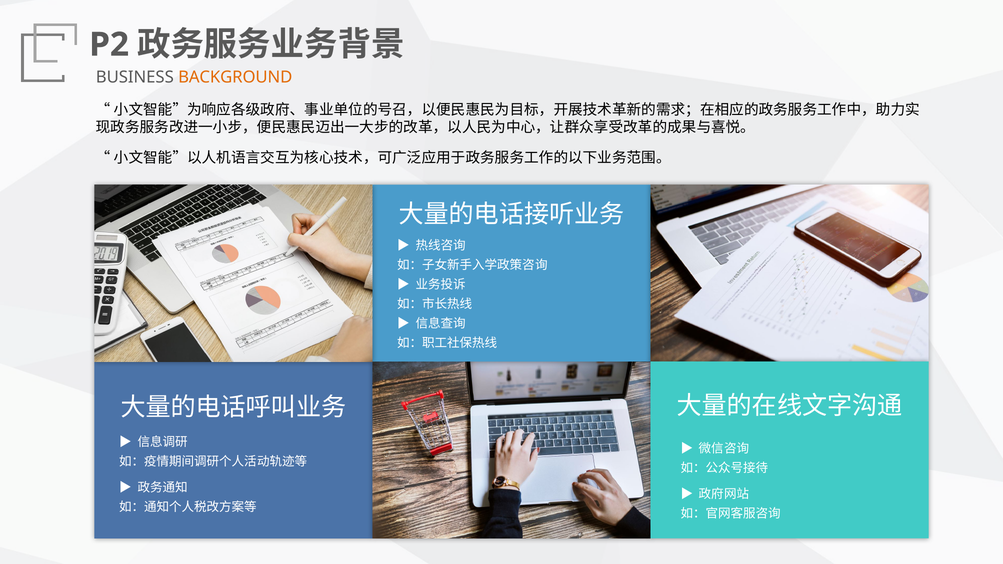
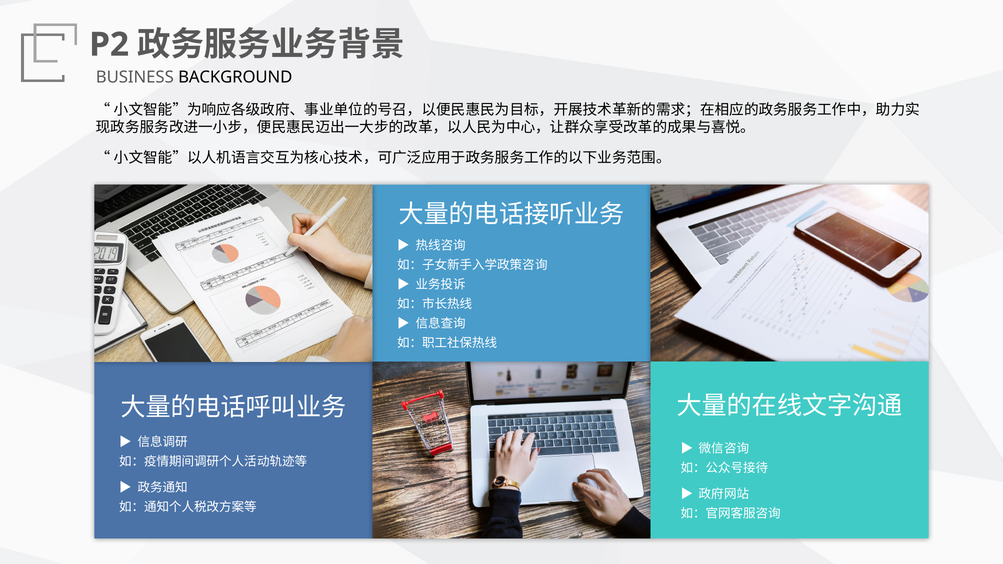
BACKGROUND colour: orange -> black
